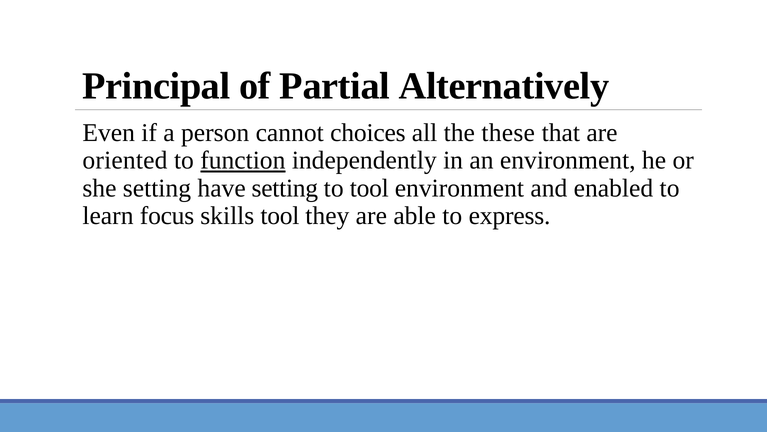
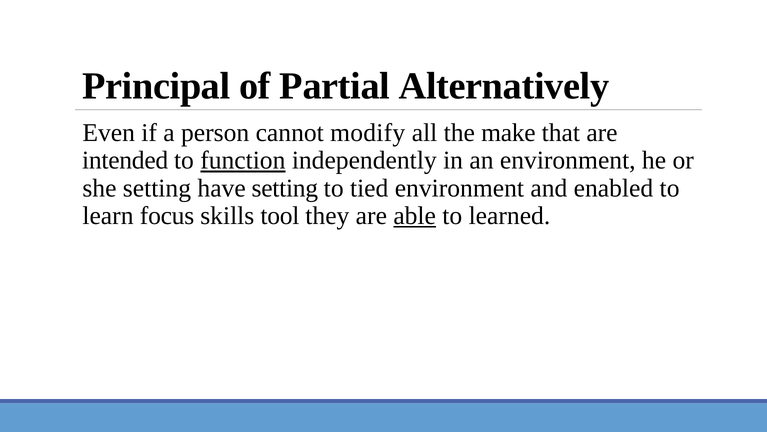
choices: choices -> modify
these: these -> make
oriented: oriented -> intended
to tool: tool -> tied
able underline: none -> present
express: express -> learned
